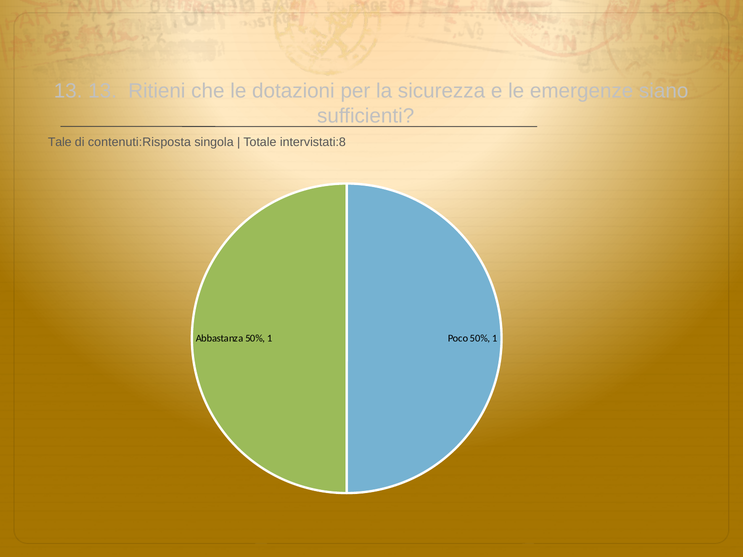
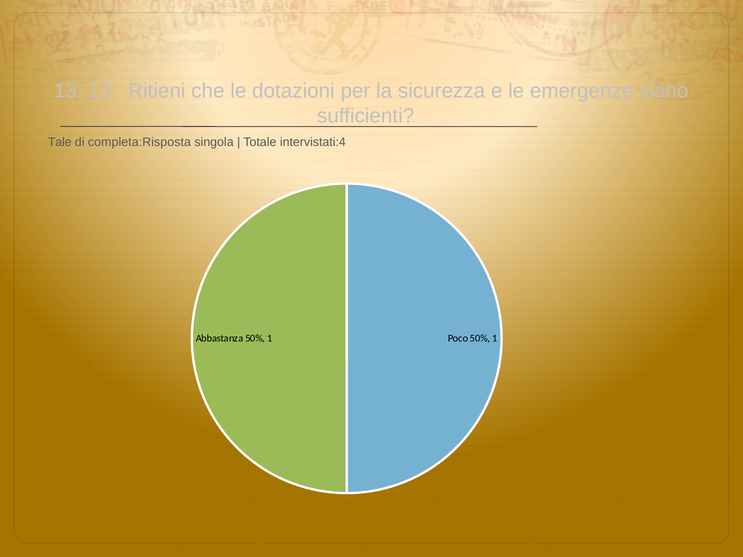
contenuti:Risposta: contenuti:Risposta -> completa:Risposta
intervistati:8: intervistati:8 -> intervistati:4
